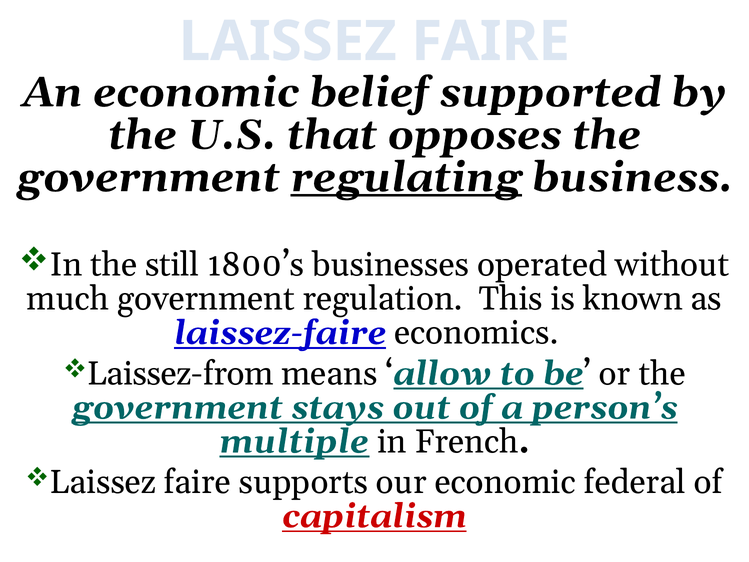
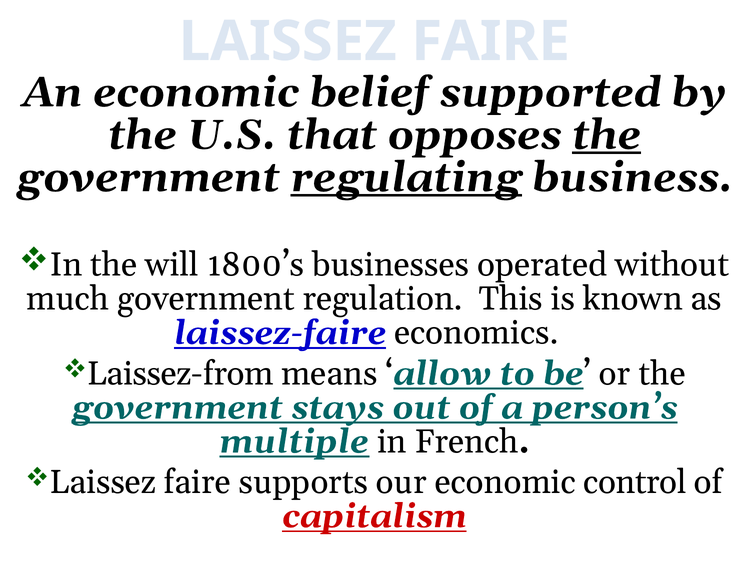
the at (607, 135) underline: none -> present
still: still -> will
federal: federal -> control
